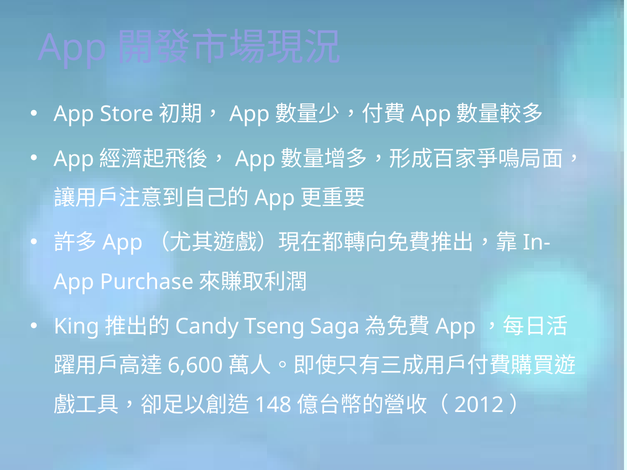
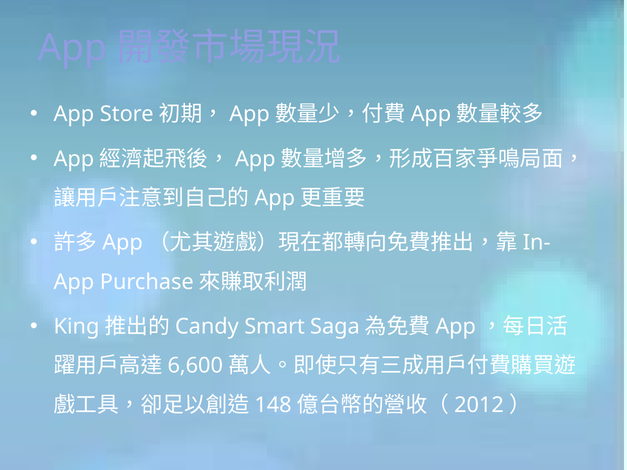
Tseng: Tseng -> Smart
